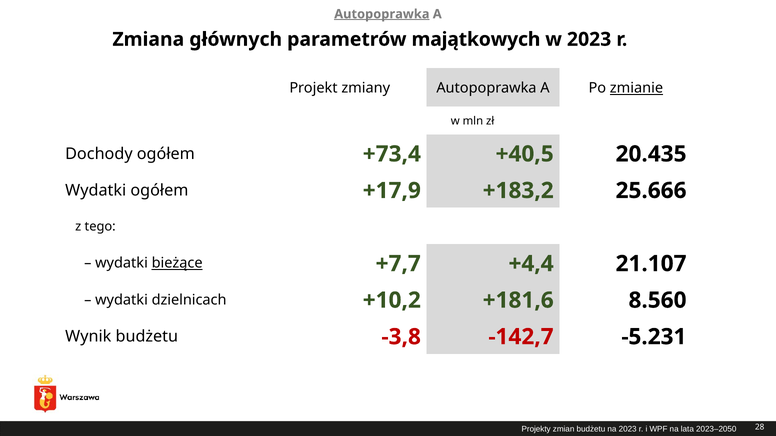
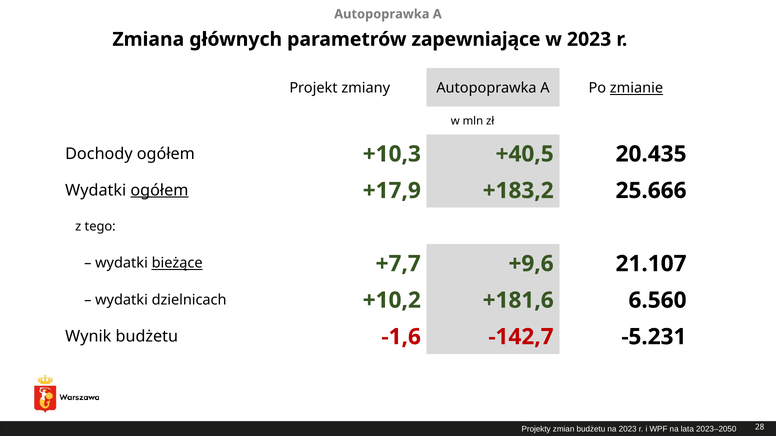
Autopoprawka at (382, 14) underline: present -> none
majątkowych: majątkowych -> zapewniające
+73,4: +73,4 -> +10,3
ogółem at (159, 190) underline: none -> present
+4,4: +4,4 -> +9,6
8.560: 8.560 -> 6.560
-3,8: -3,8 -> -1,6
